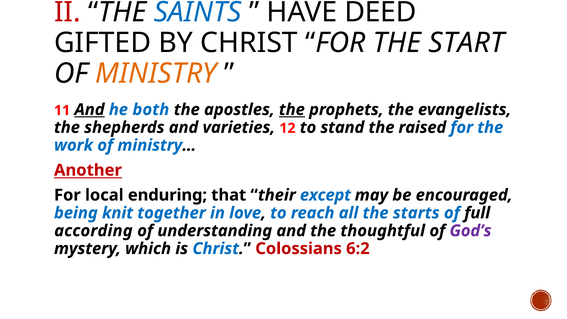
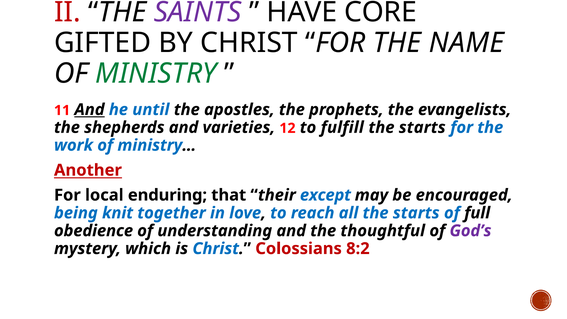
SAINTS colour: blue -> purple
DEED: DEED -> CORE
START: START -> NAME
MINISTRY colour: orange -> green
both: both -> until
the at (292, 110) underline: present -> none
stand: stand -> fulfill
raised at (422, 127): raised -> starts
according: according -> obedience
6:2: 6:2 -> 8:2
